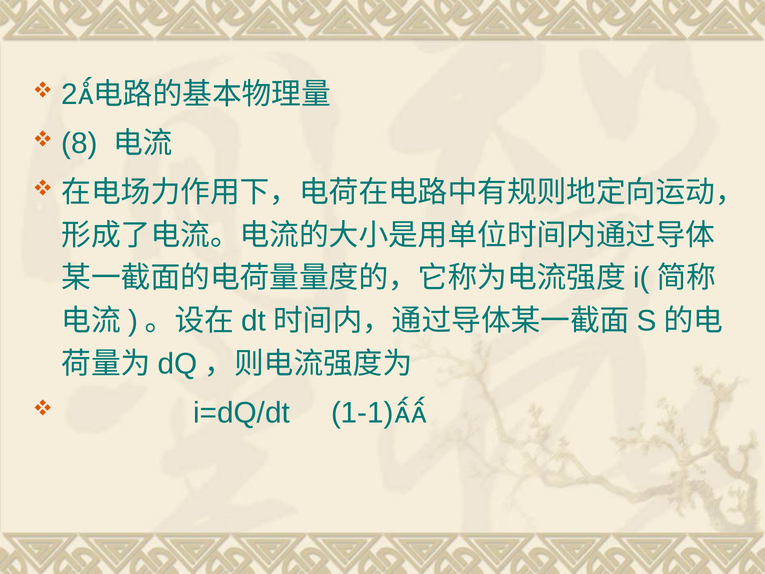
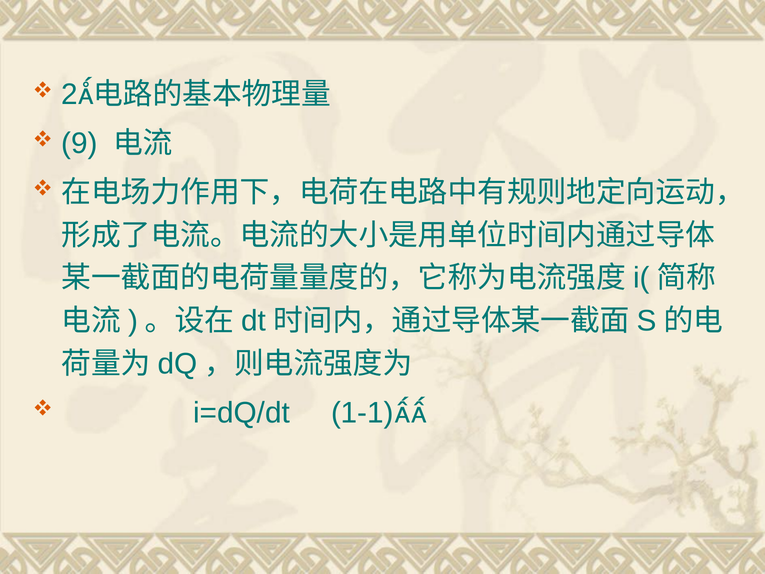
8: 8 -> 9
